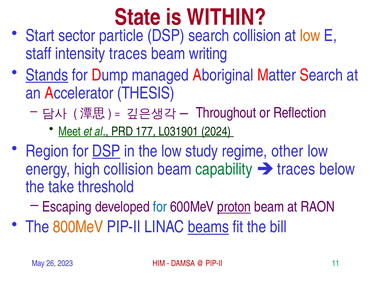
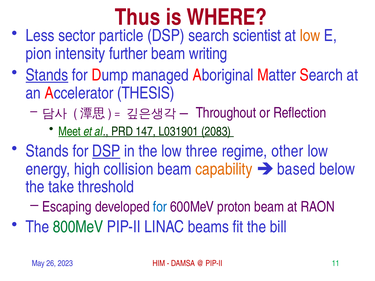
State: State -> Thus
WITHIN: WITHIN -> WHERE
Start: Start -> Less
search collision: collision -> scientist
staff: staff -> pion
intensity traces: traces -> further
177: 177 -> 147
2024: 2024 -> 2083
Region at (47, 151): Region -> Stands
study: study -> three
capability colour: green -> orange
traces at (296, 169): traces -> based
proton underline: present -> none
800MeV colour: orange -> green
beams underline: present -> none
